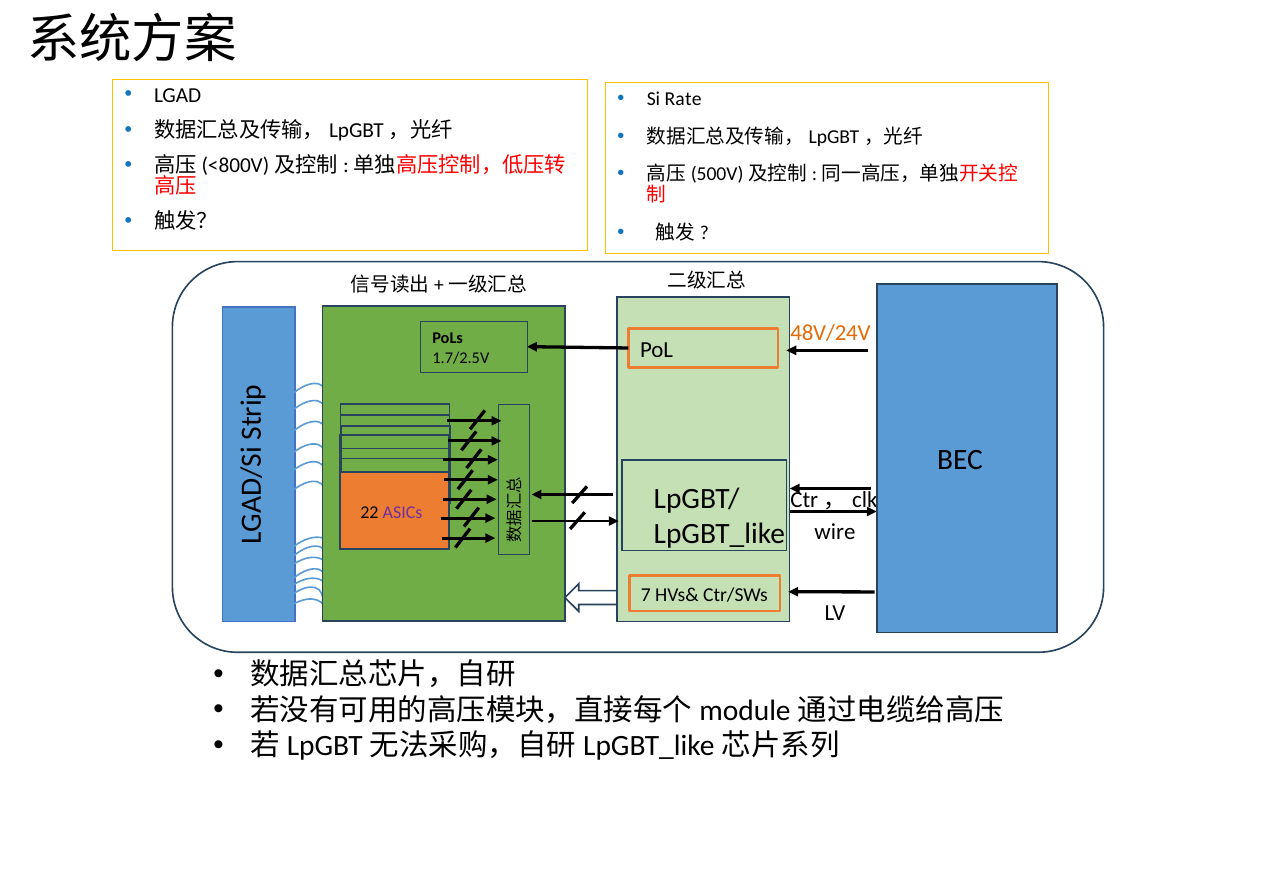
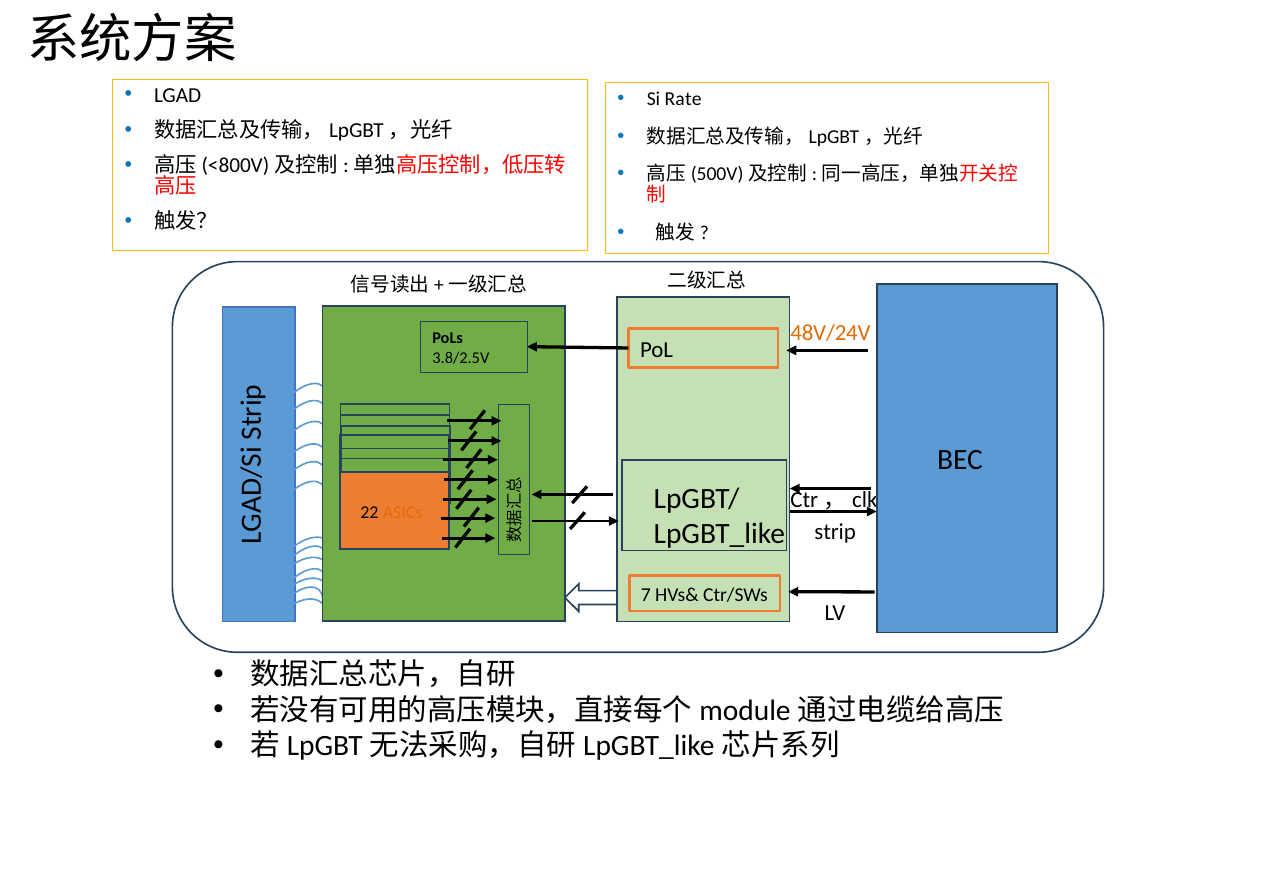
1.7/2.5V: 1.7/2.5V -> 3.8/2.5V
ASICs colour: purple -> orange
wire: wire -> strip
